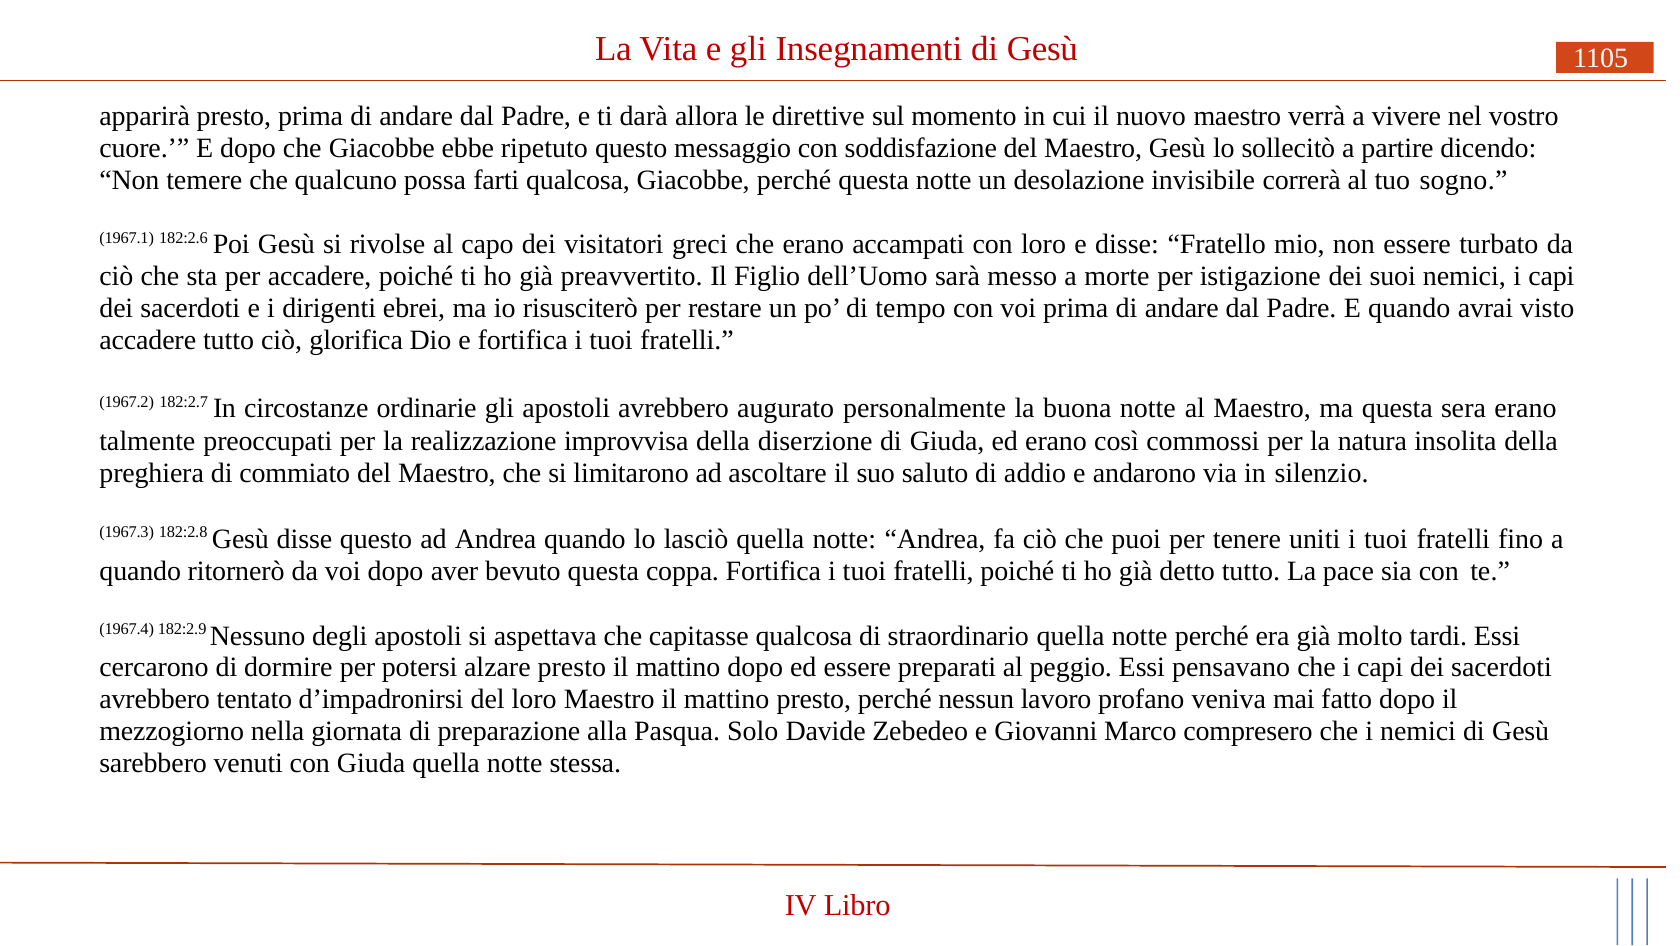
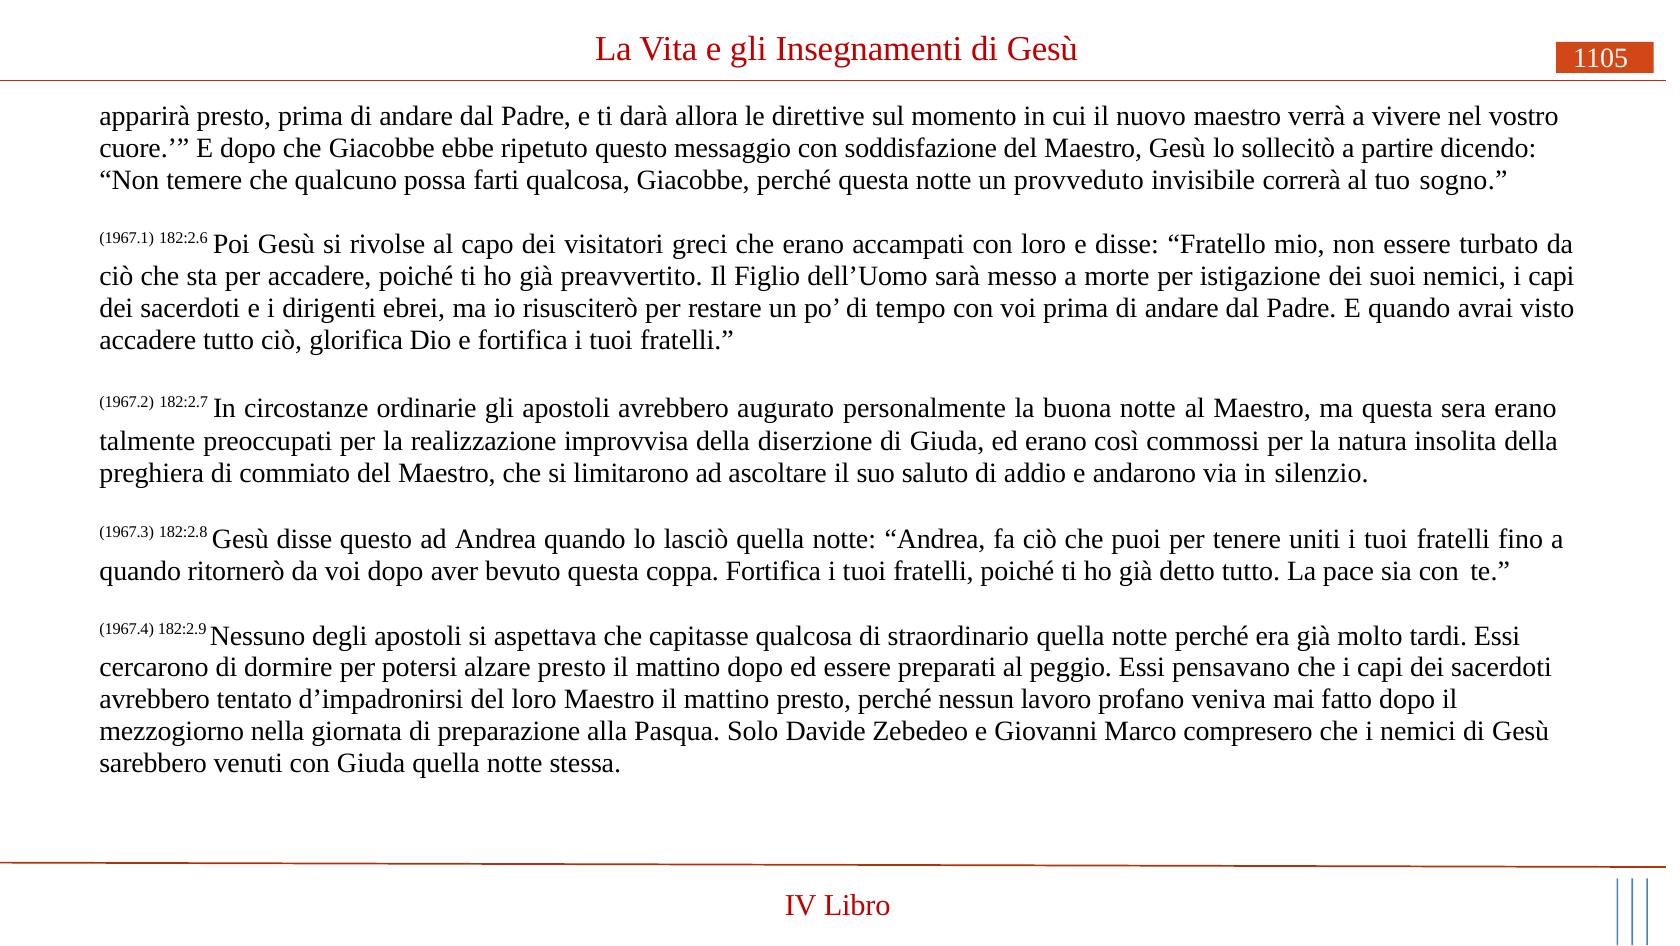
desolazione: desolazione -> provveduto
